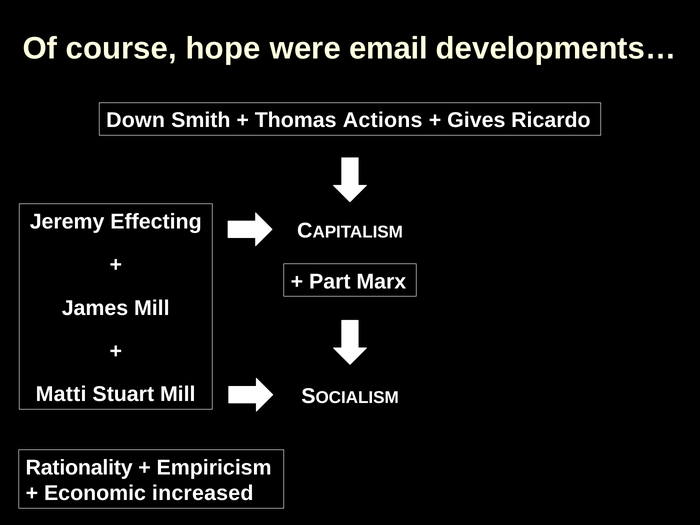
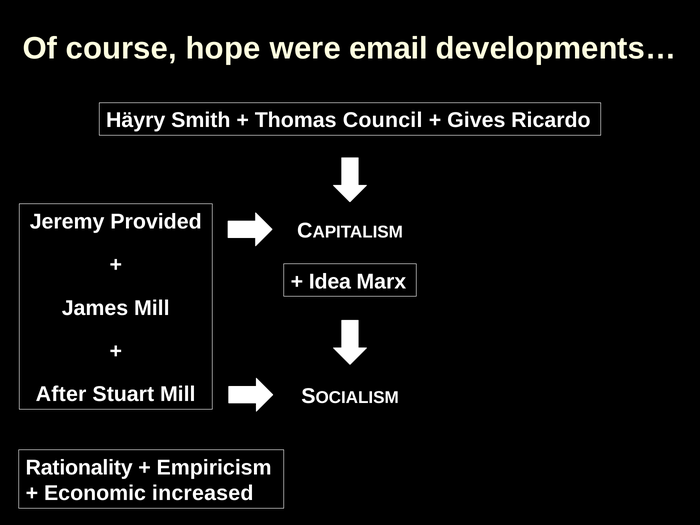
Down: Down -> Häyry
Actions: Actions -> Council
Effecting: Effecting -> Provided
Part: Part -> Idea
Matti: Matti -> After
